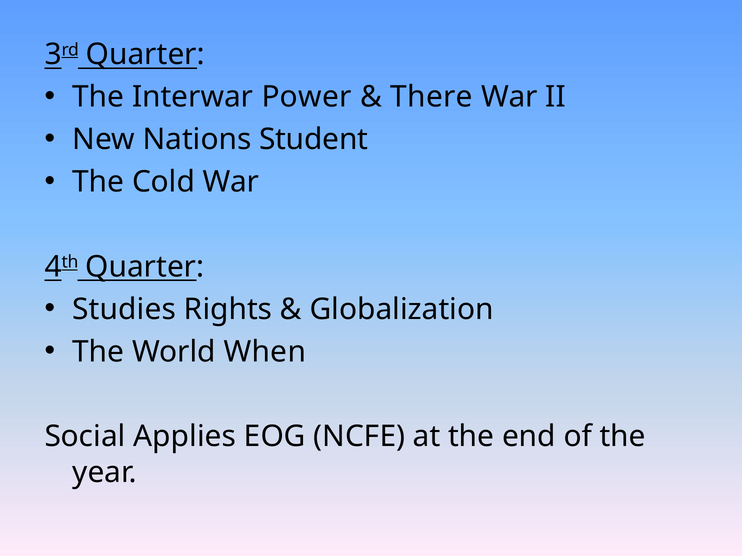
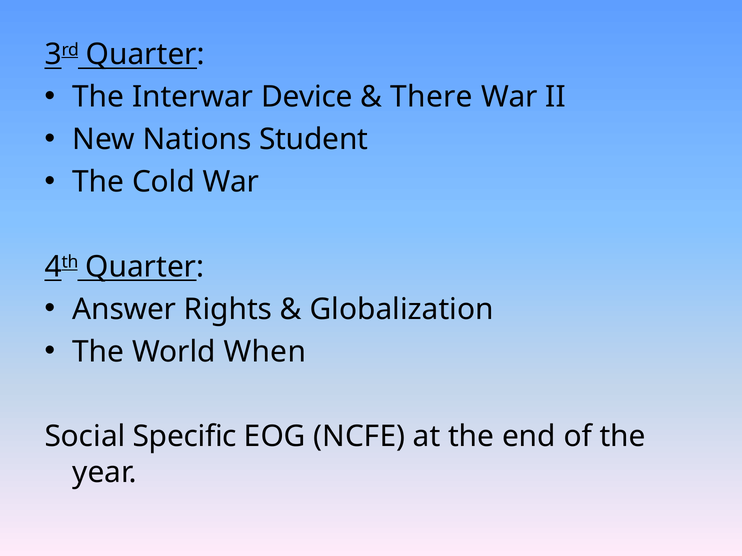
Power: Power -> Device
Studies: Studies -> Answer
Applies: Applies -> Specific
